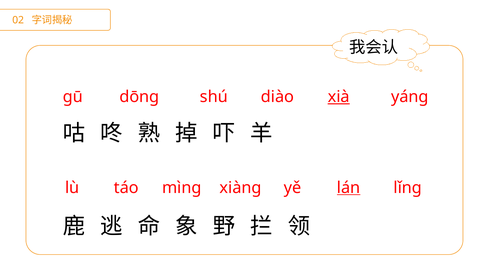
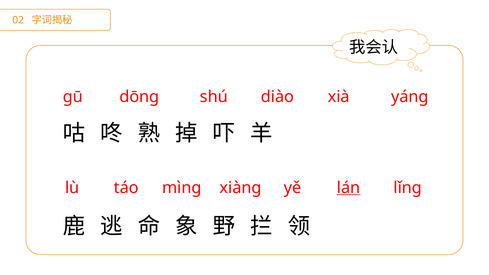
xià underline: present -> none
